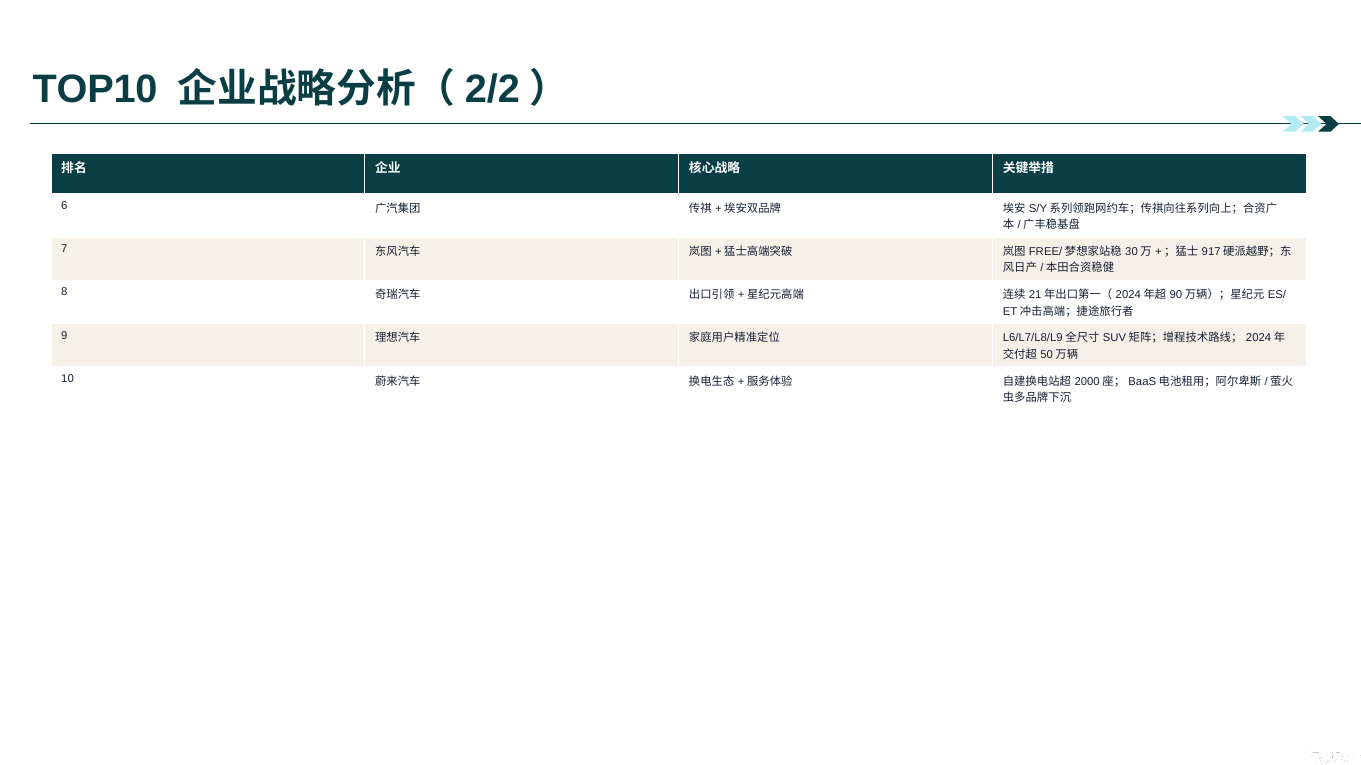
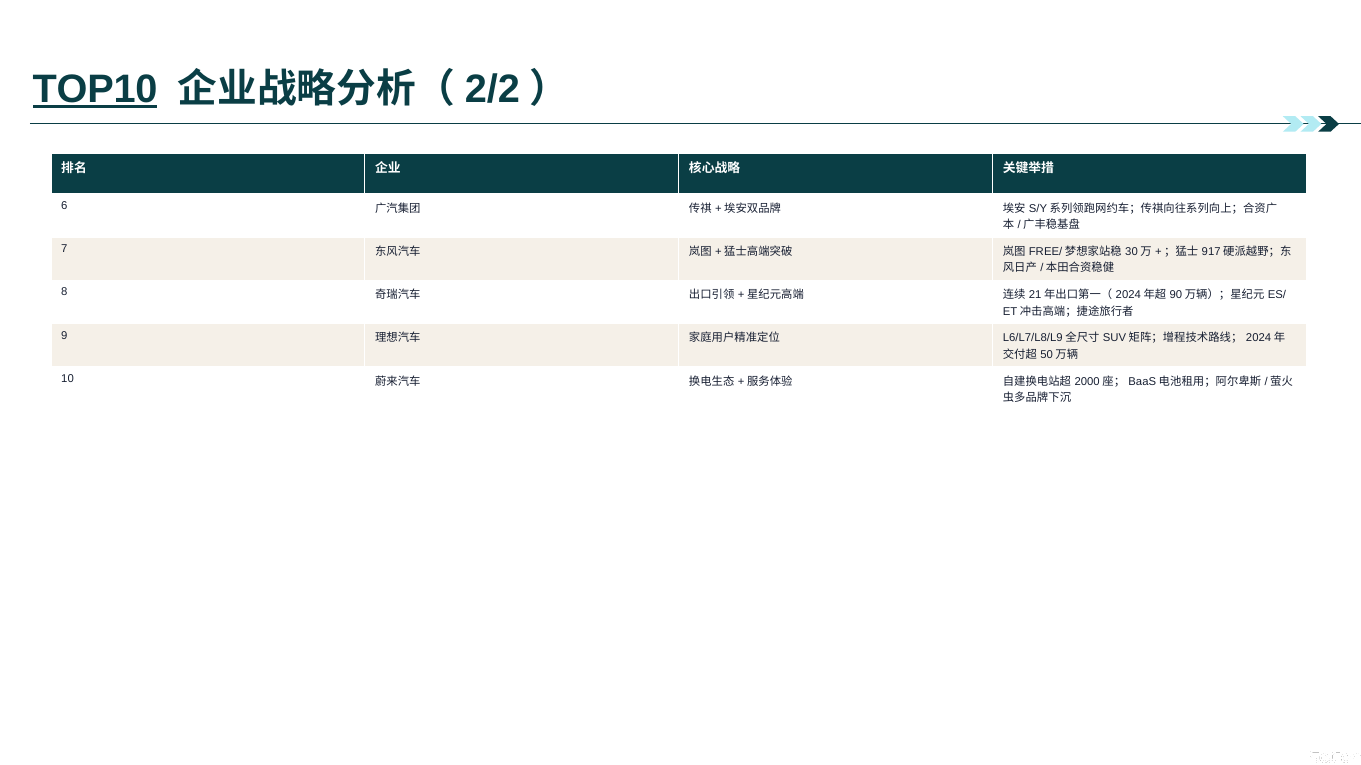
TOP10 underline: none -> present
